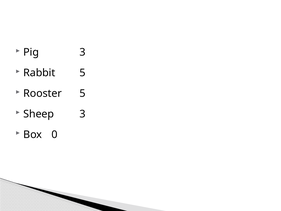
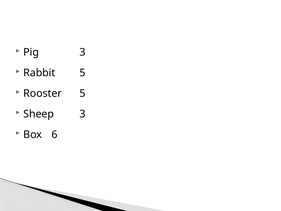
0: 0 -> 6
